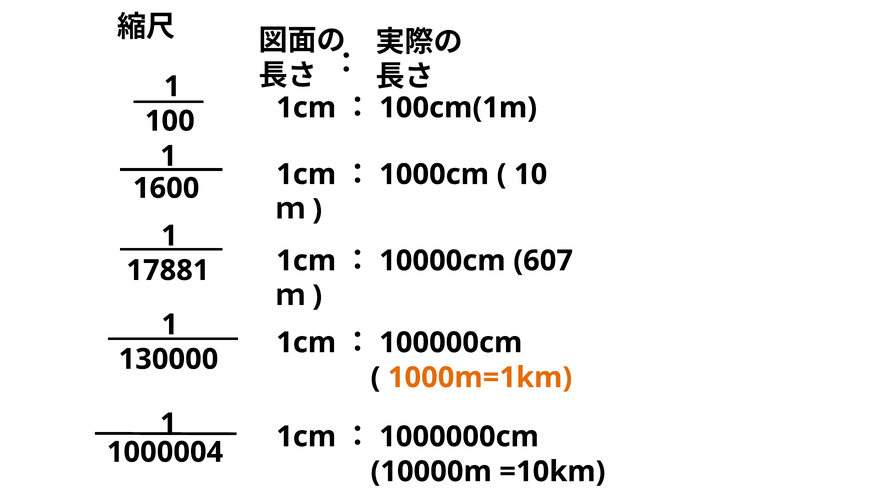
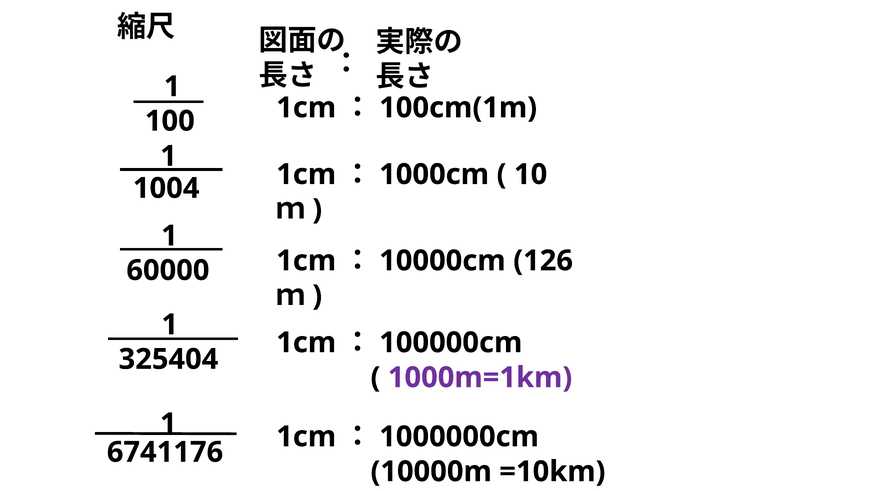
1600: 1600 -> 1004
607: 607 -> 126
17881: 17881 -> 60000
130000: 130000 -> 325404
1000m=1km colour: orange -> purple
1000004: 1000004 -> 6741176
